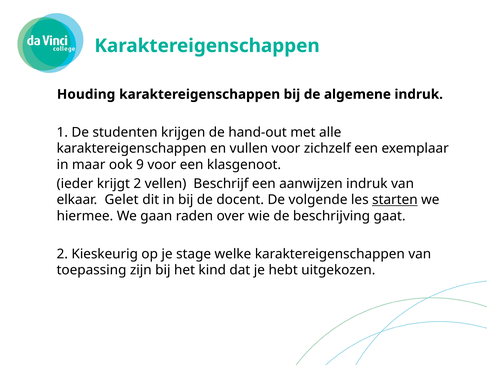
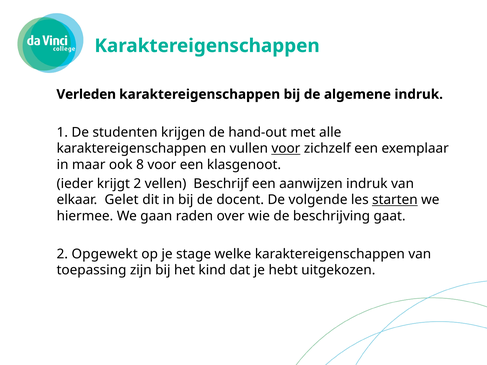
Houding: Houding -> Verleden
voor at (286, 149) underline: none -> present
9: 9 -> 8
Kieskeurig: Kieskeurig -> Opgewekt
